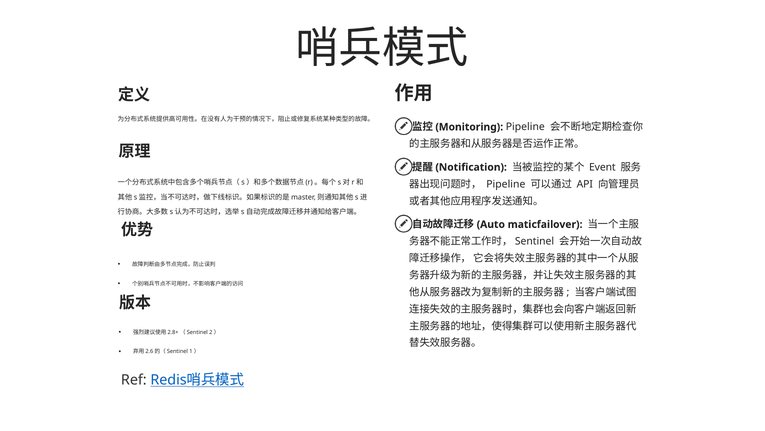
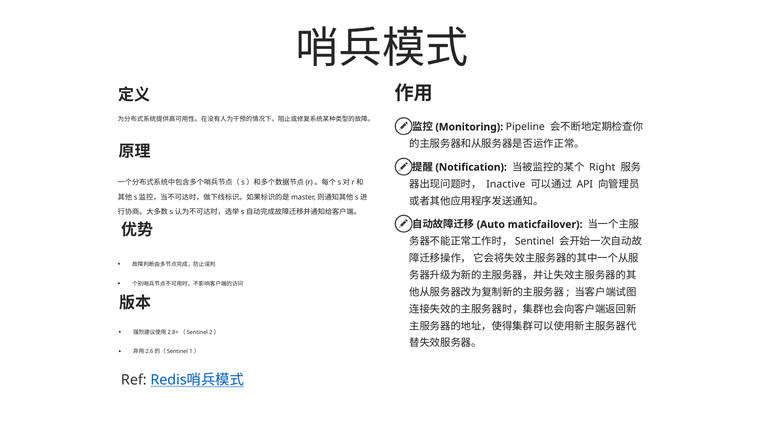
Event: Event -> Right
Pipeline at (506, 184): Pipeline -> Inactive
